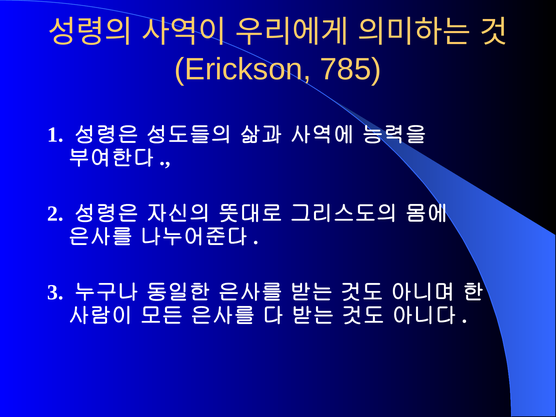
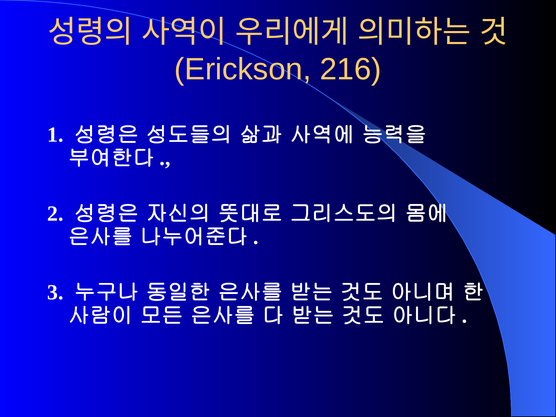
785: 785 -> 216
